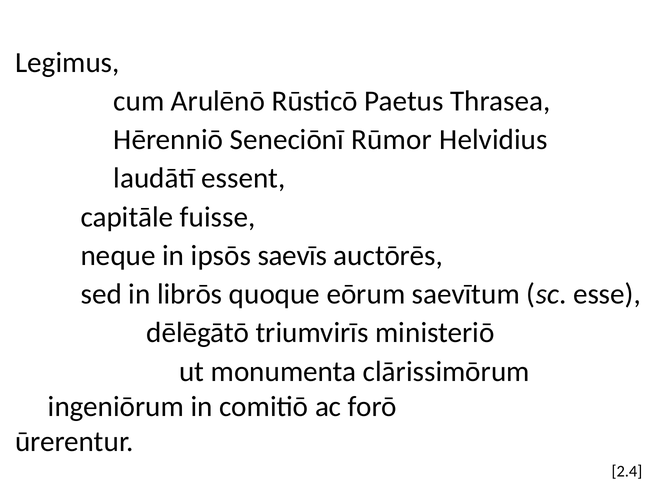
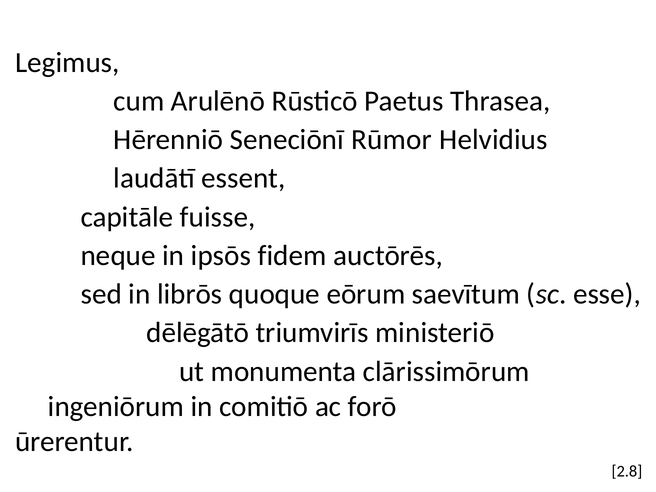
saevīs: saevīs -> fidem
2.4: 2.4 -> 2.8
